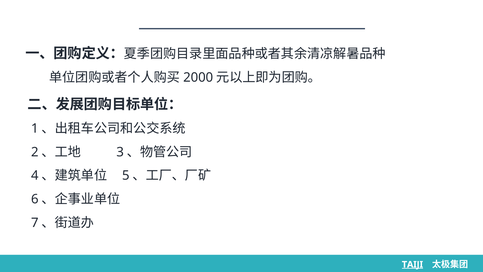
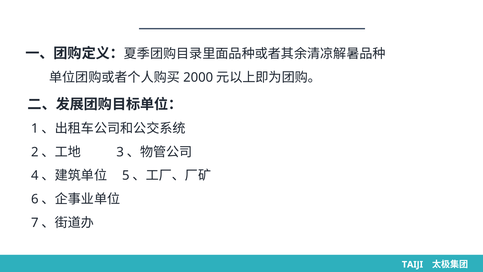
TAIJI underline: present -> none
